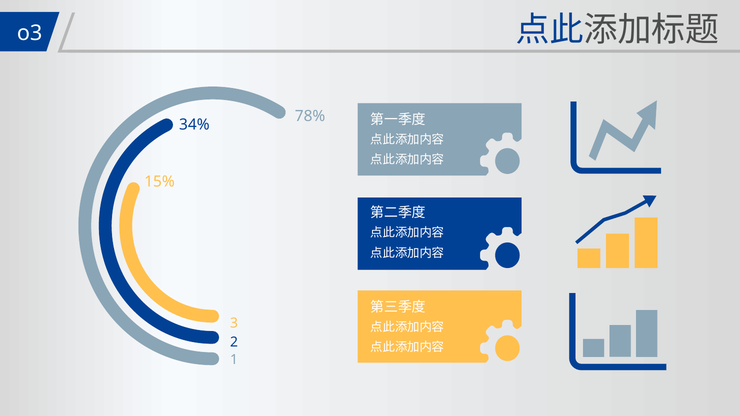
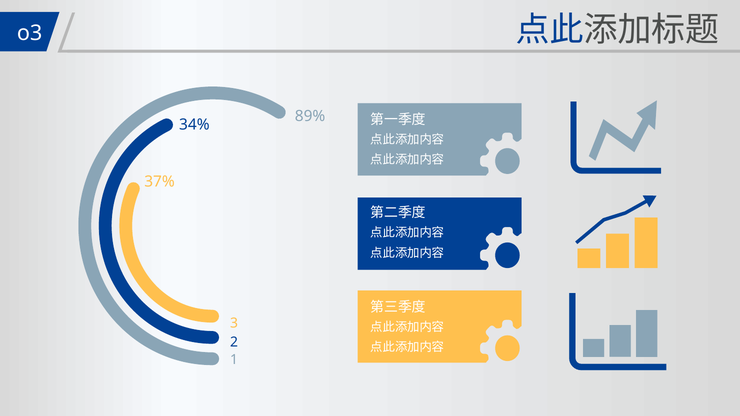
78%: 78% -> 89%
15%: 15% -> 37%
